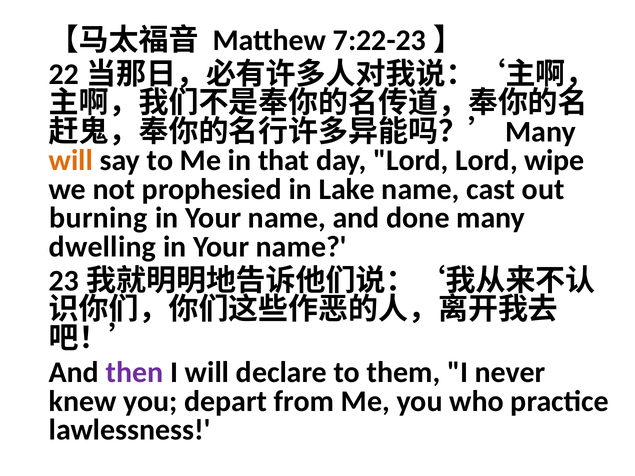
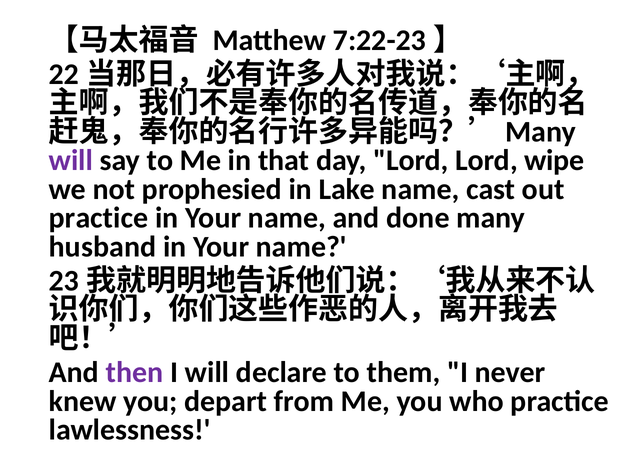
will at (71, 161) colour: orange -> purple
burning at (98, 218): burning -> practice
dwelling: dwelling -> husband
